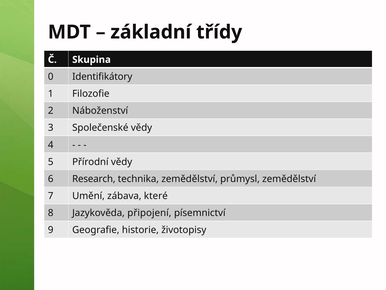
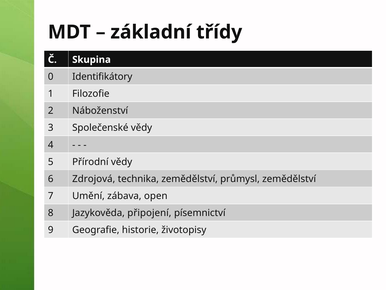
Research: Research -> Zdrojová
které: které -> open
